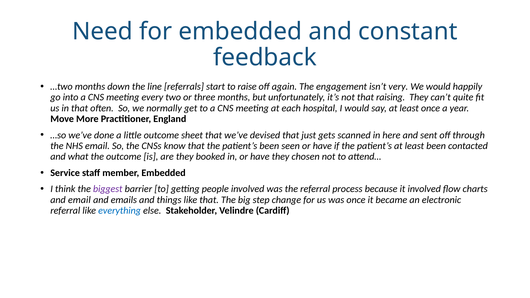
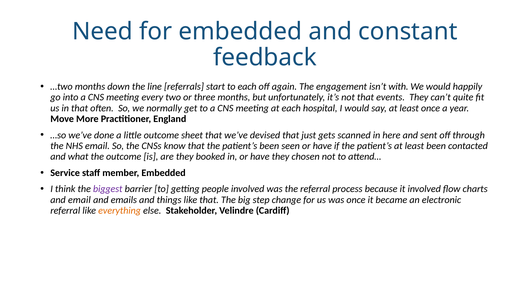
to raise: raise -> each
very: very -> with
raising: raising -> events
everything colour: blue -> orange
